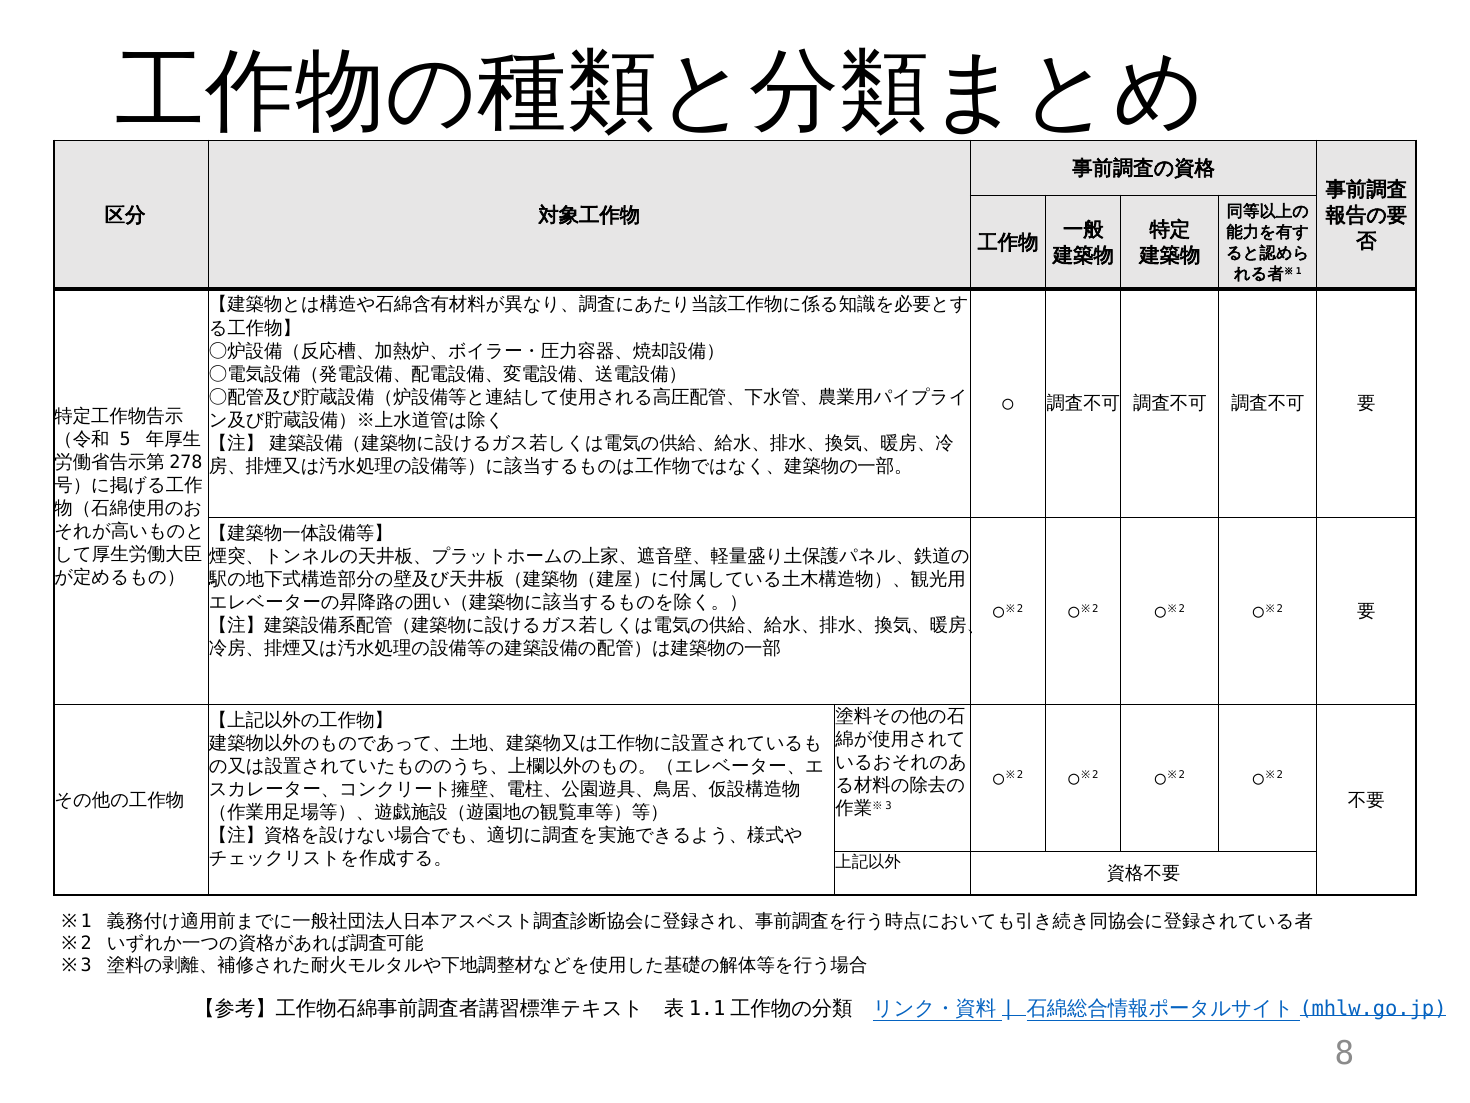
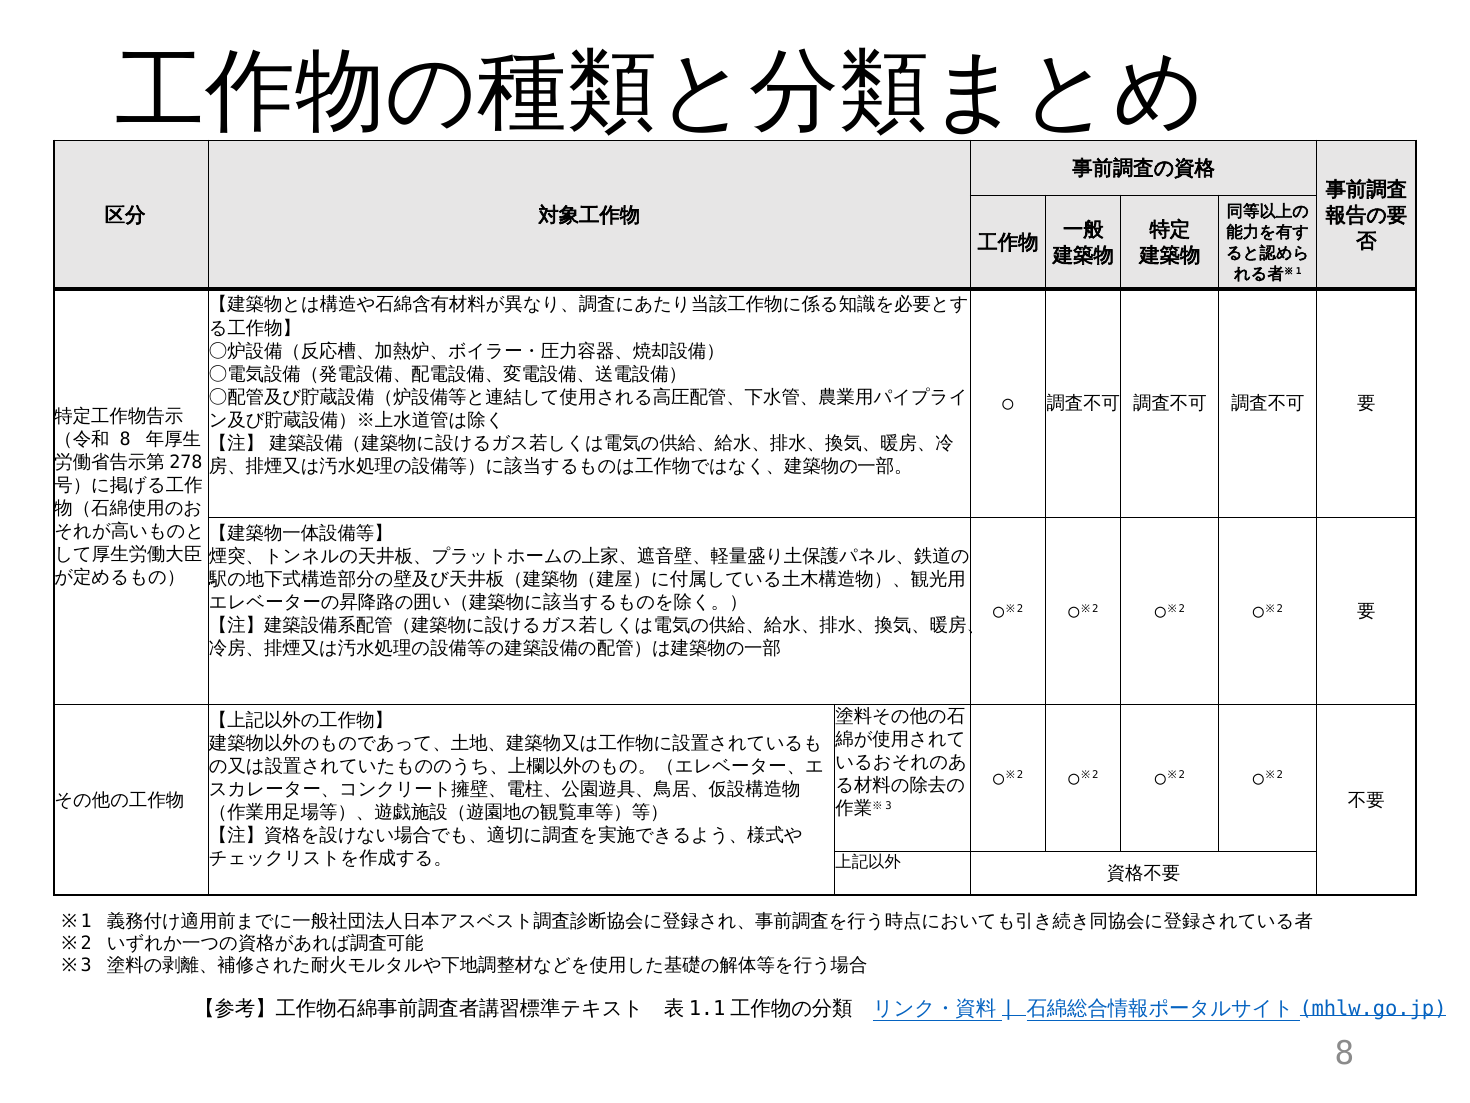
5 at (125, 439): 5 -> 8
